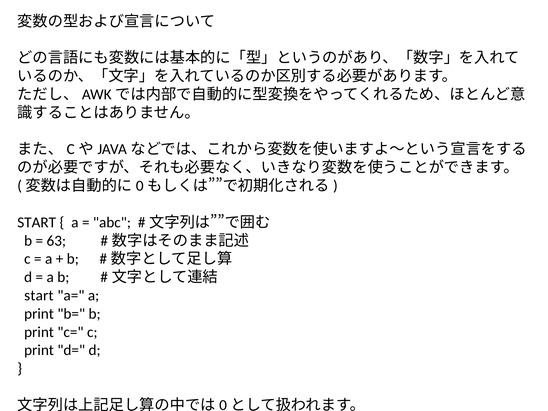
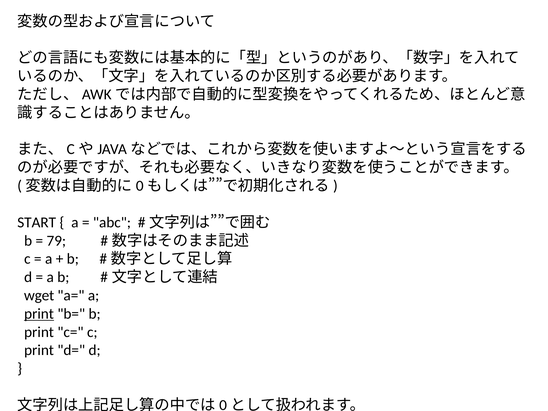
63: 63 -> 79
start at (39, 295): start -> wget
print at (39, 314) underline: none -> present
